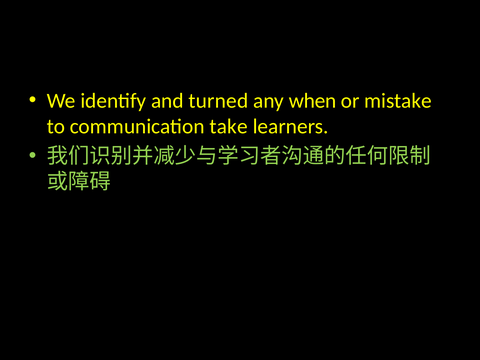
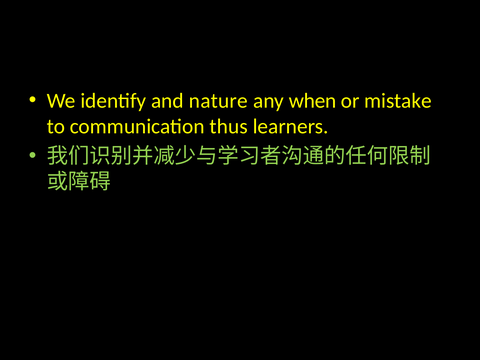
turned: turned -> nature
take: take -> thus
